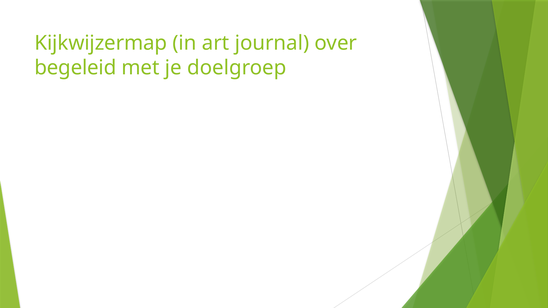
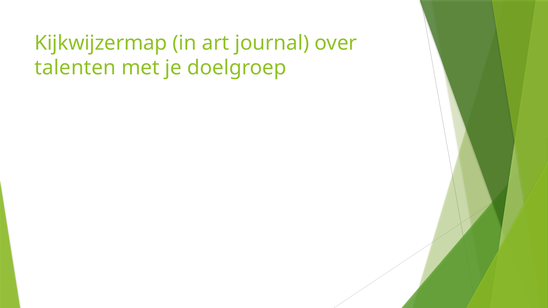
begeleid: begeleid -> talenten
